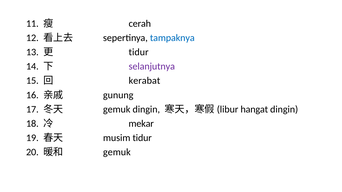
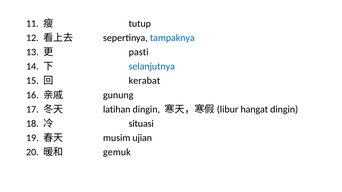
cerah: cerah -> tutup
tidur at (139, 52): tidur -> pasti
selanjutnya colour: purple -> blue
gemuk at (117, 109): gemuk -> latihan
mekar: mekar -> situasi
musim tidur: tidur -> ujian
